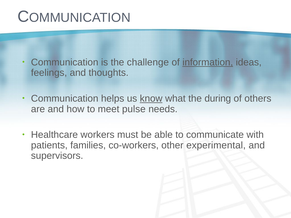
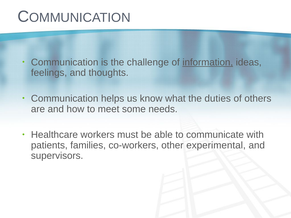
know underline: present -> none
during: during -> duties
pulse: pulse -> some
